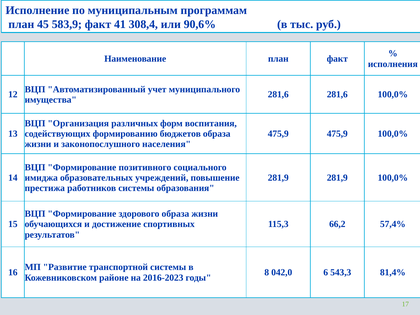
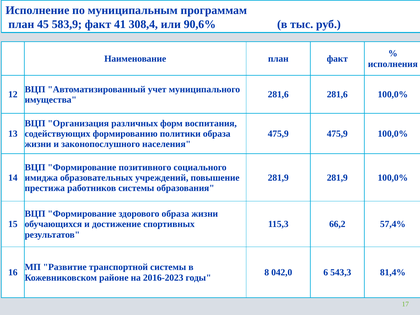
бюджетов: бюджетов -> политики
